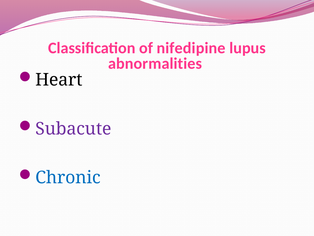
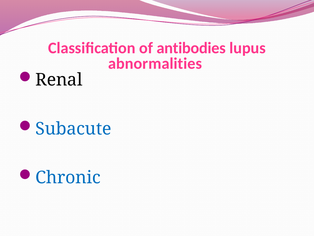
nifedipine: nifedipine -> antibodies
Heart: Heart -> Renal
Subacute colour: purple -> blue
